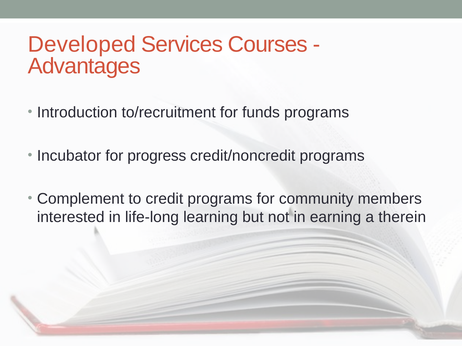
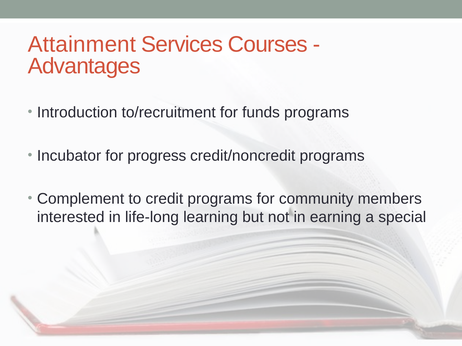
Developed: Developed -> Attainment
therein: therein -> special
